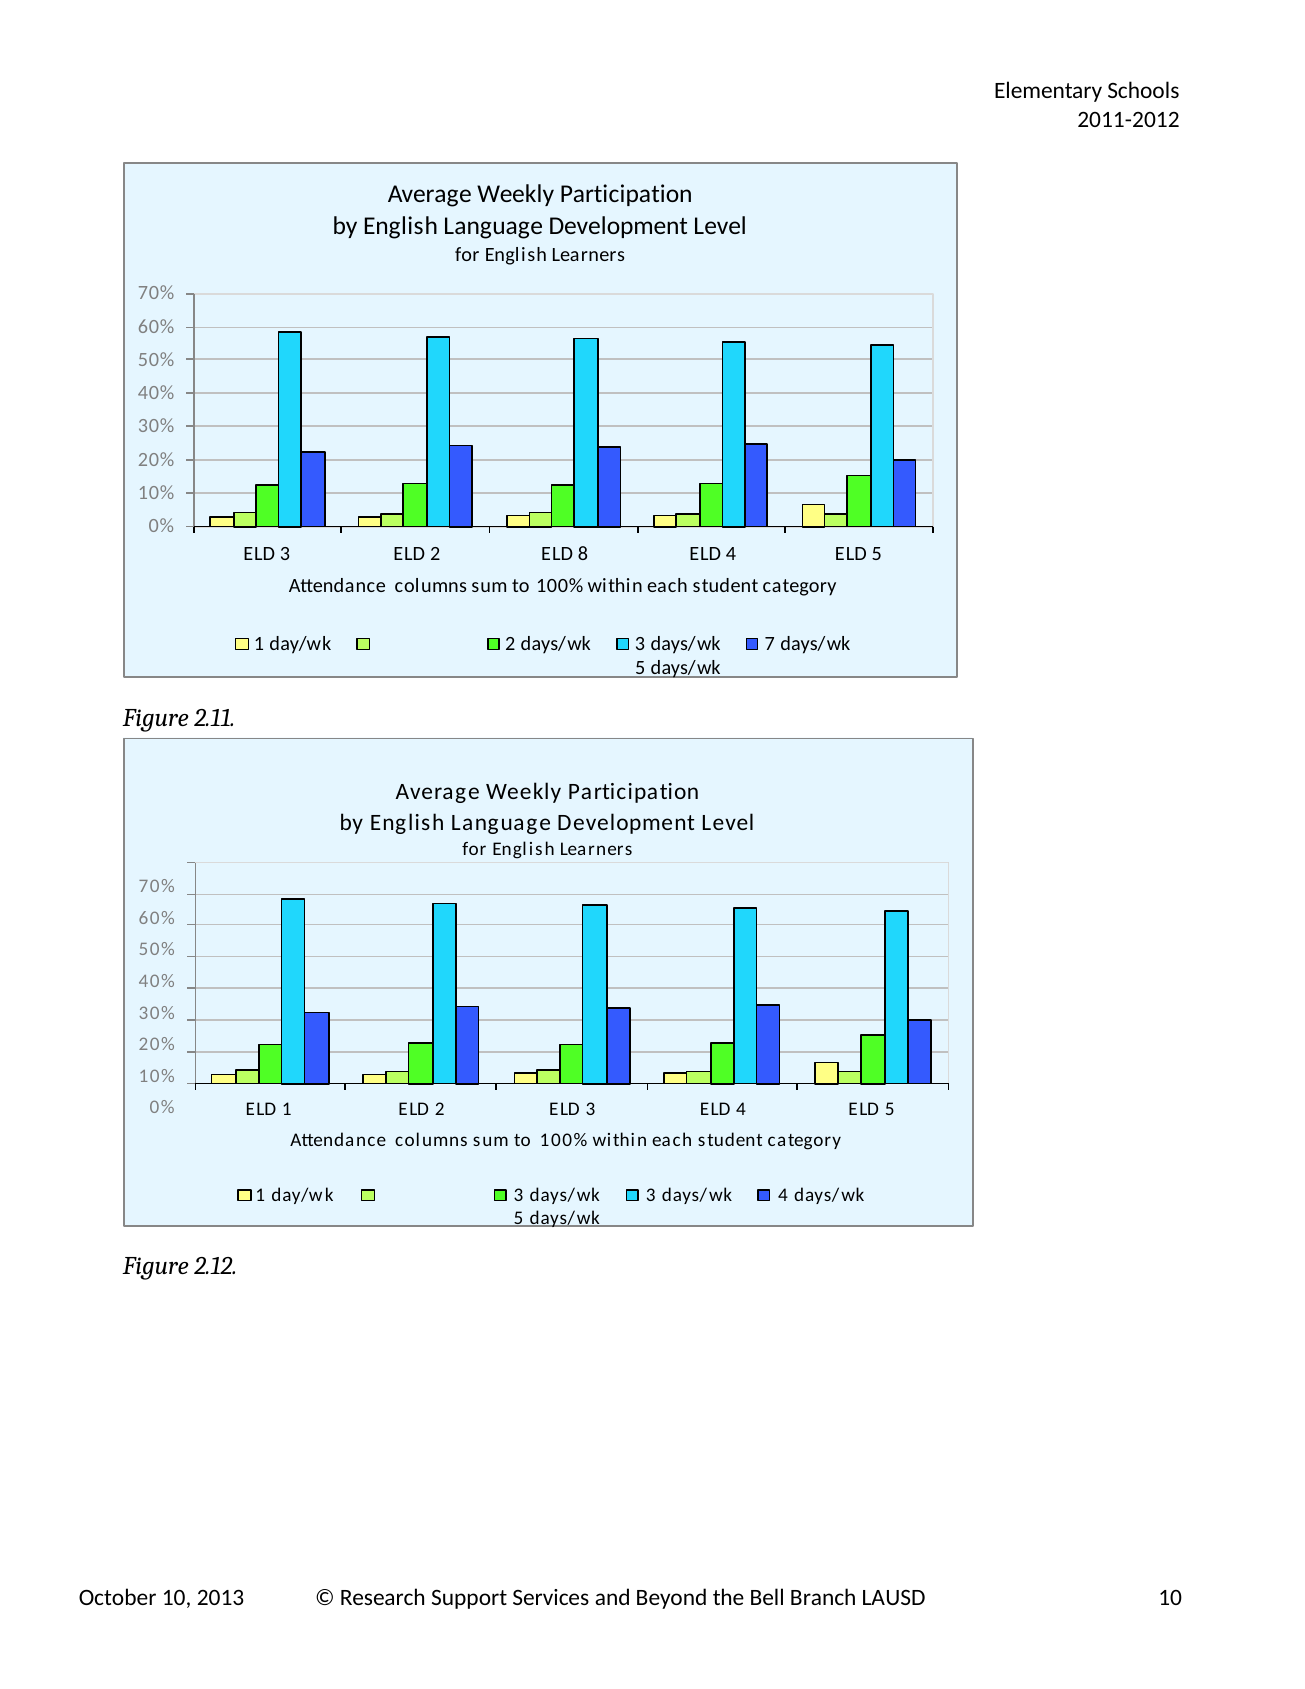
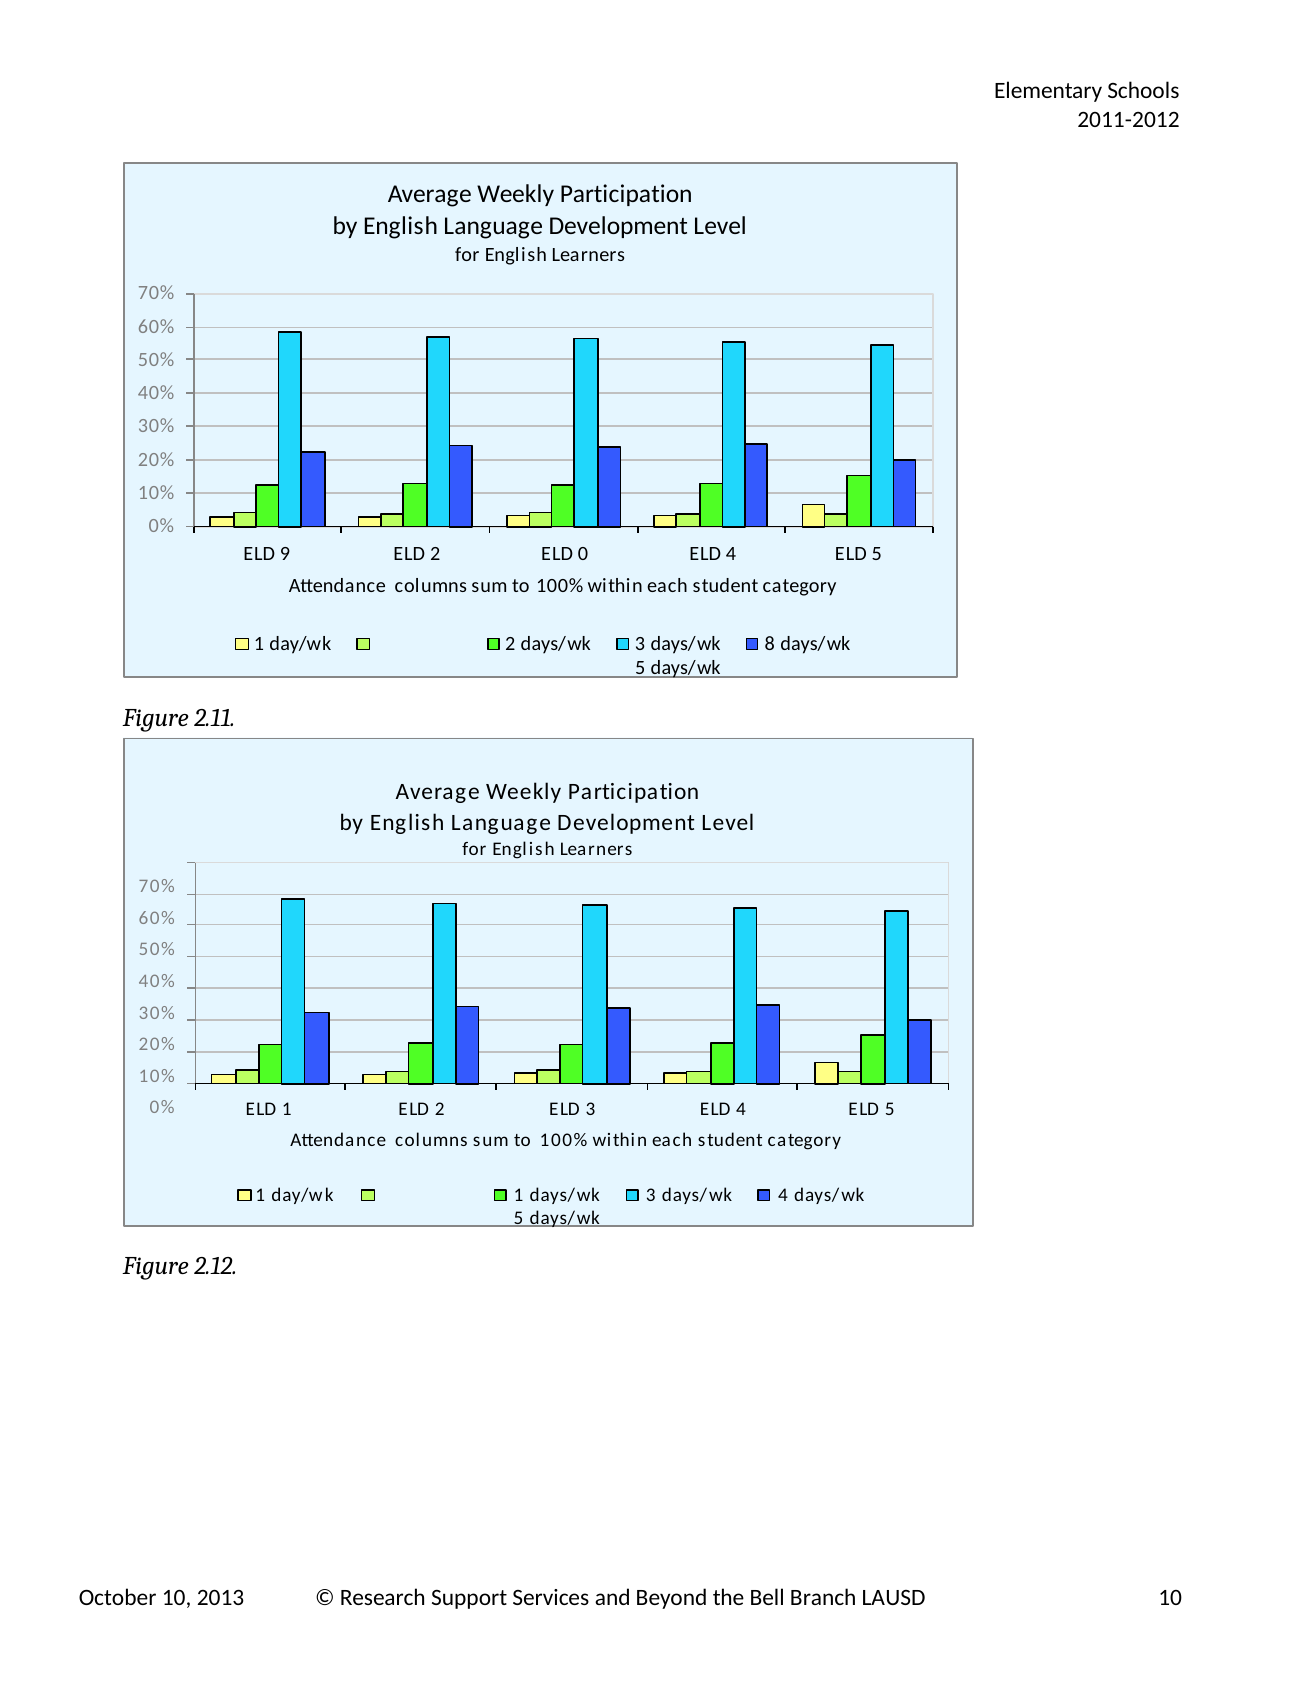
3 at (285, 554): 3 -> 9
8: 8 -> 0
7: 7 -> 8
day/wk 3: 3 -> 1
